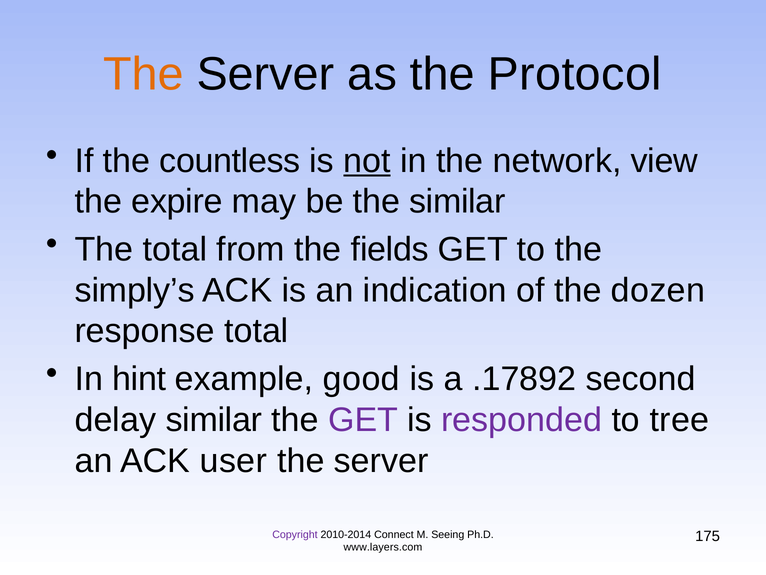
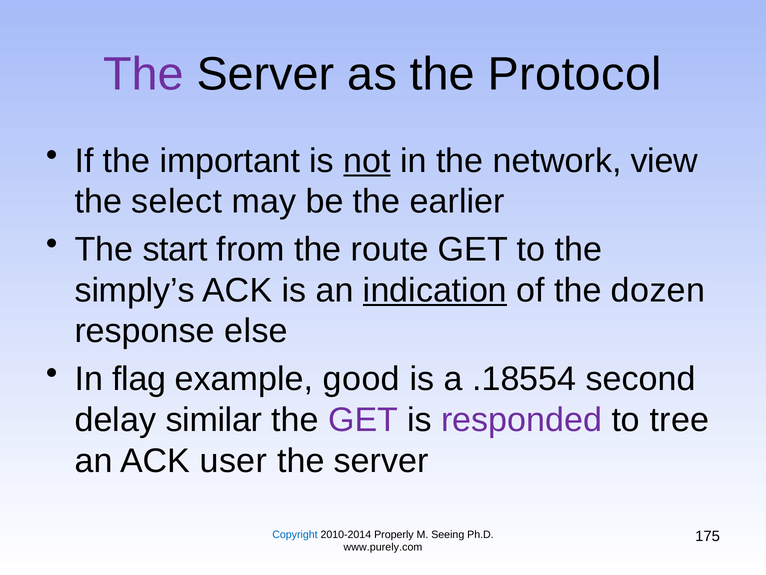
The at (143, 74) colour: orange -> purple
countless: countless -> important
expire: expire -> select
the similar: similar -> earlier
The total: total -> start
fields: fields -> route
indication underline: none -> present
response total: total -> else
hint: hint -> flag
.17892: .17892 -> .18554
Copyright colour: purple -> blue
Connect: Connect -> Properly
www.layers.com: www.layers.com -> www.purely.com
